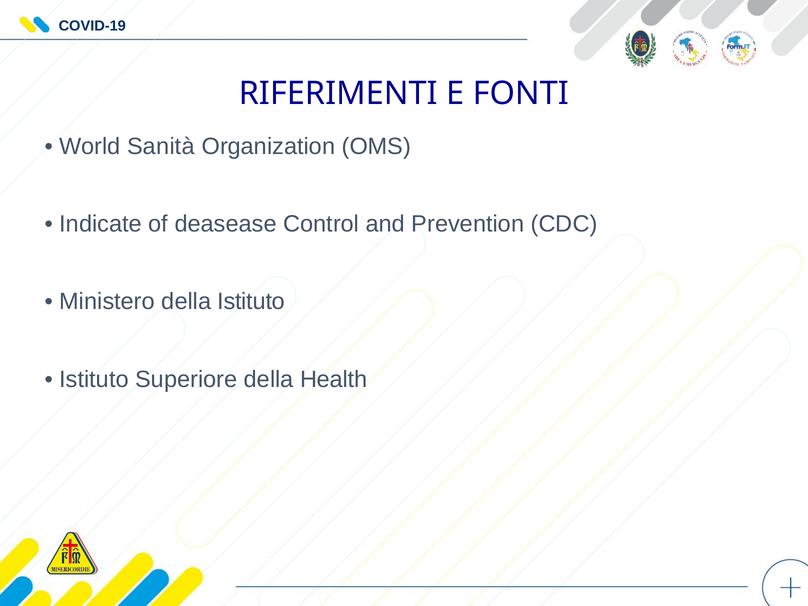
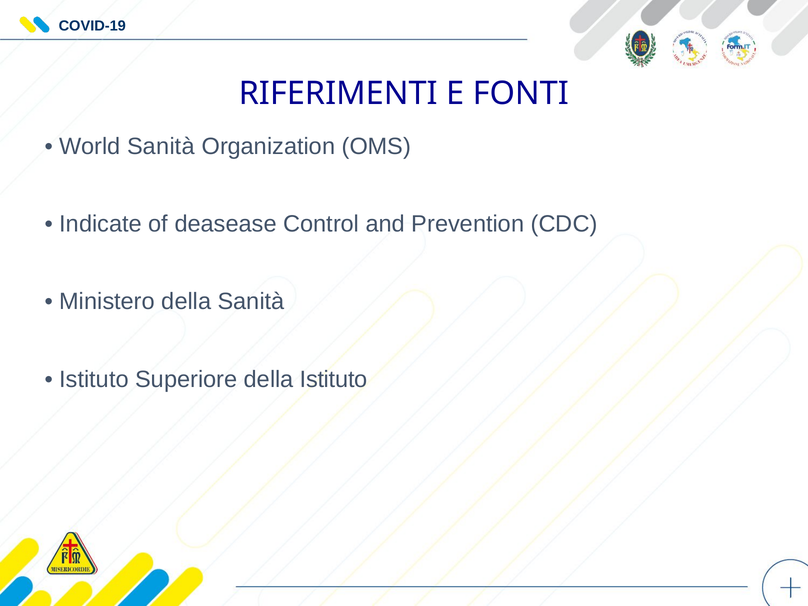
della Istituto: Istituto -> Sanità
della Health: Health -> Istituto
